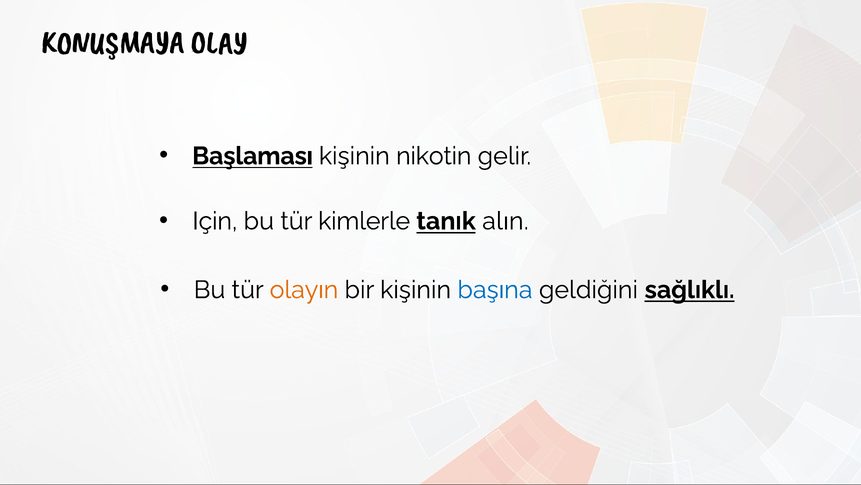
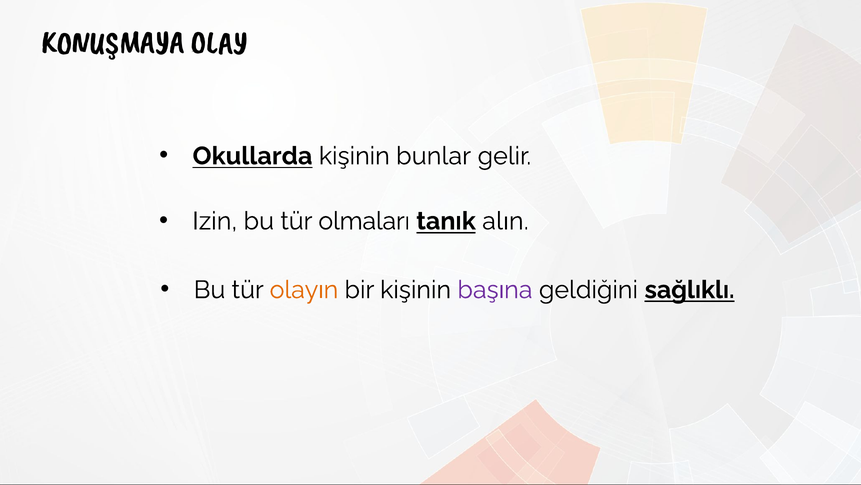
Başlaması: Başlaması -> Okullarda
nikotin: nikotin -> bunlar
Için: Için -> Izin
kimlerle: kimlerle -> olmaları
başına colour: blue -> purple
